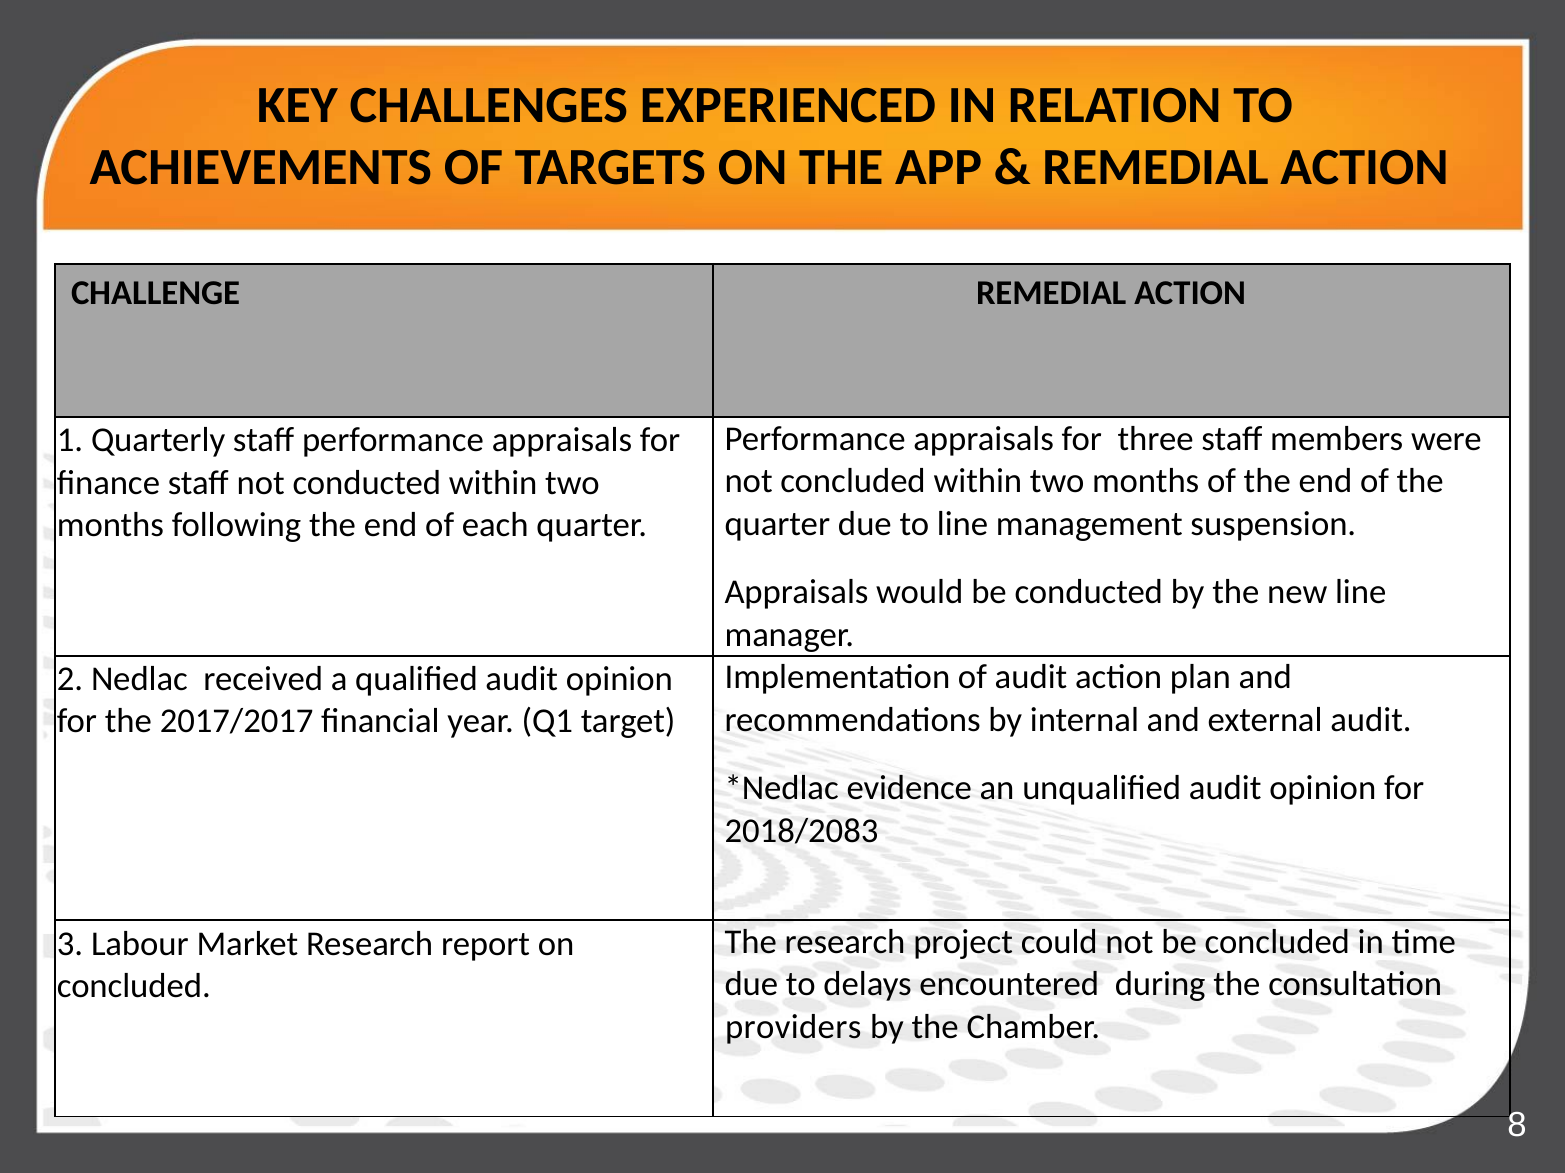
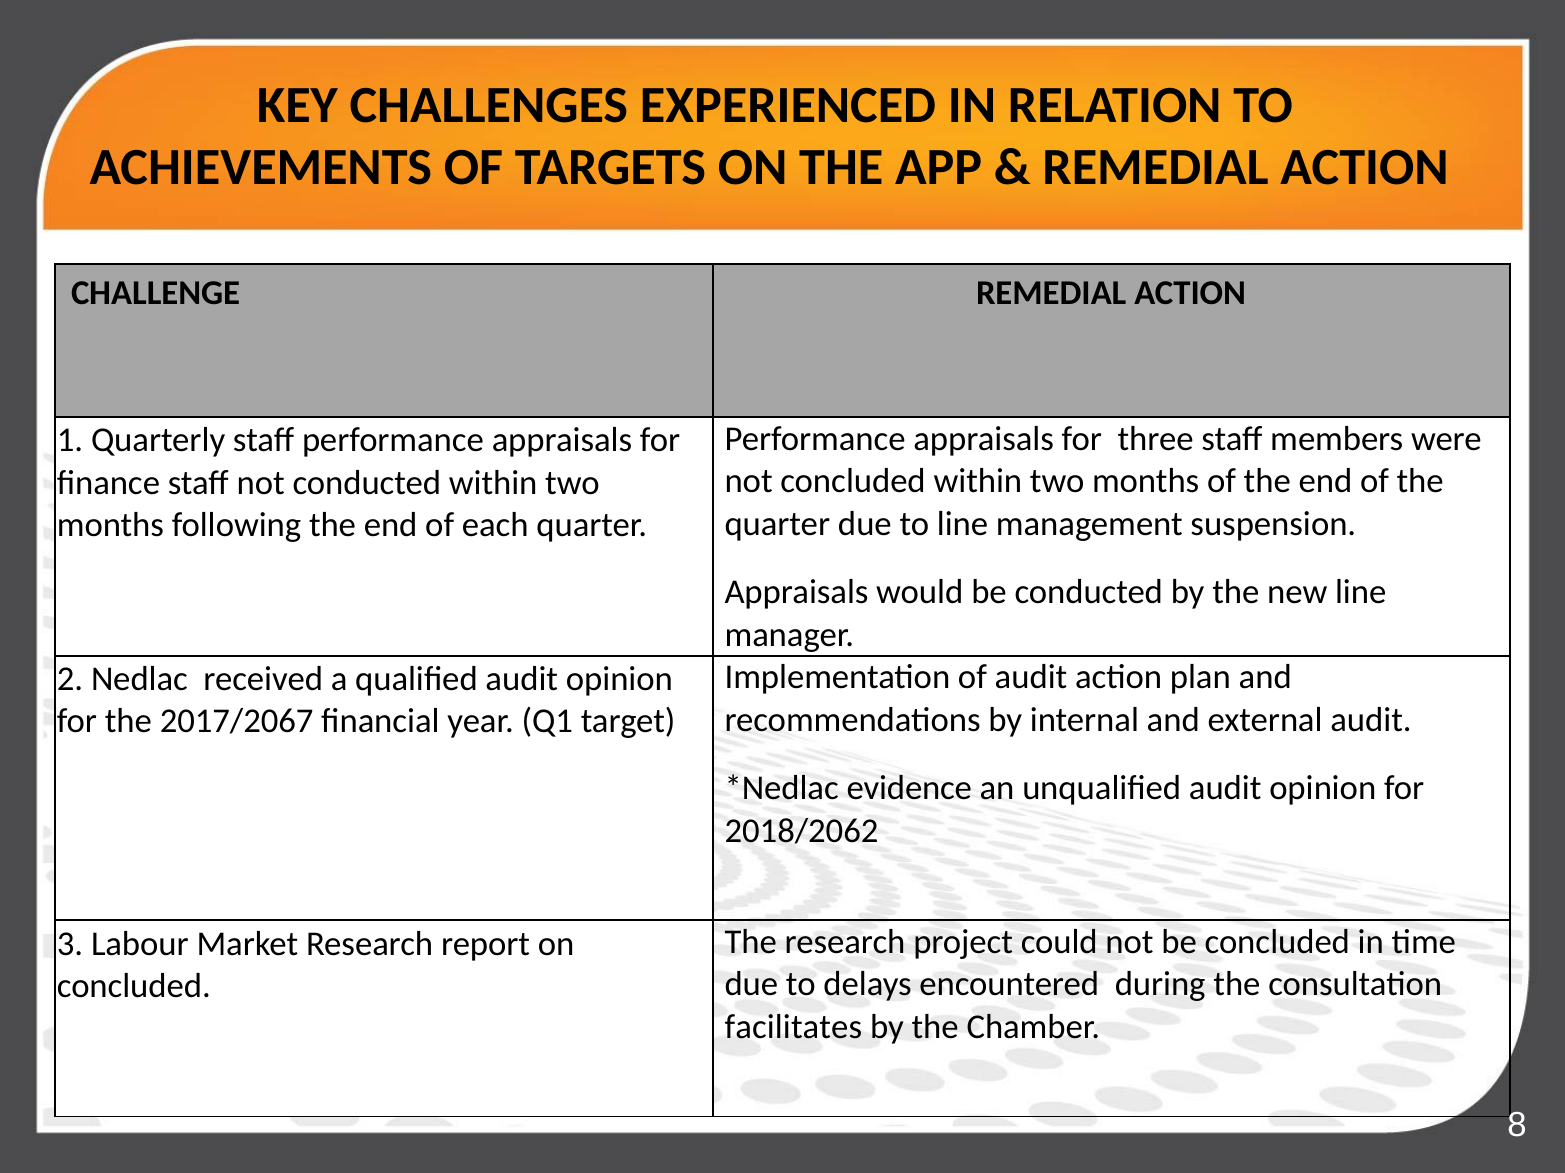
2017/2017: 2017/2017 -> 2017/2067
2018/2083: 2018/2083 -> 2018/2062
providers: providers -> facilitates
